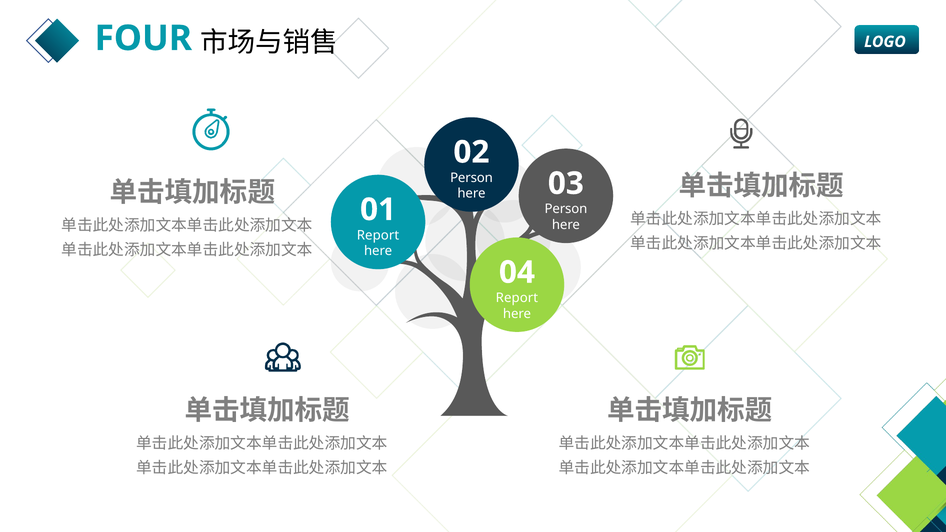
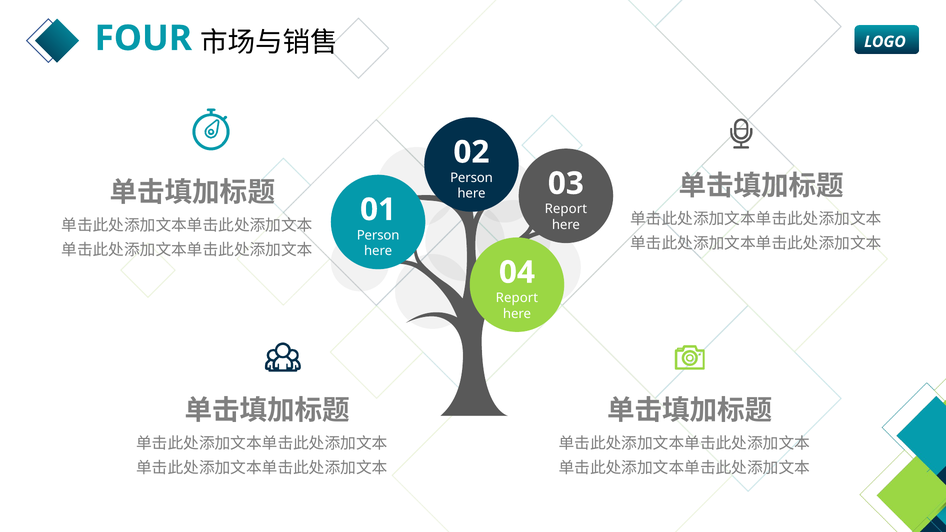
Person at (566, 209): Person -> Report
Report at (378, 235): Report -> Person
